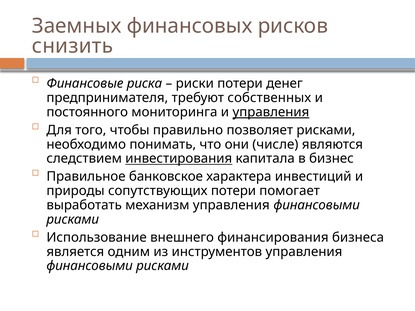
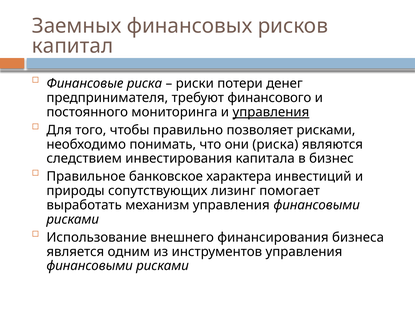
снизить: снизить -> капитал
собственных: собственных -> финансового
они числе: числе -> риска
инвестирования underline: present -> none
сопутствующих потери: потери -> лизинг
